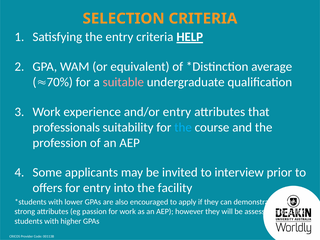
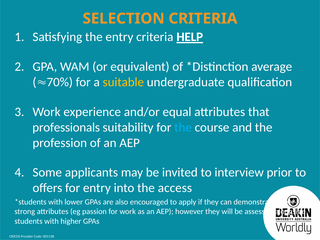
suitable colour: pink -> yellow
and/or entry: entry -> equal
facility: facility -> access
